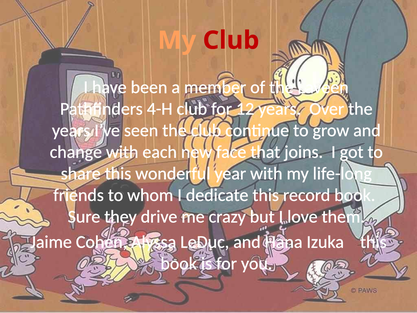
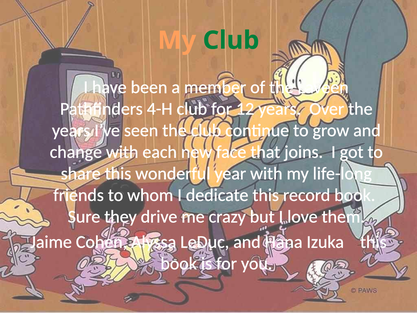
Club at (231, 40) colour: red -> green
